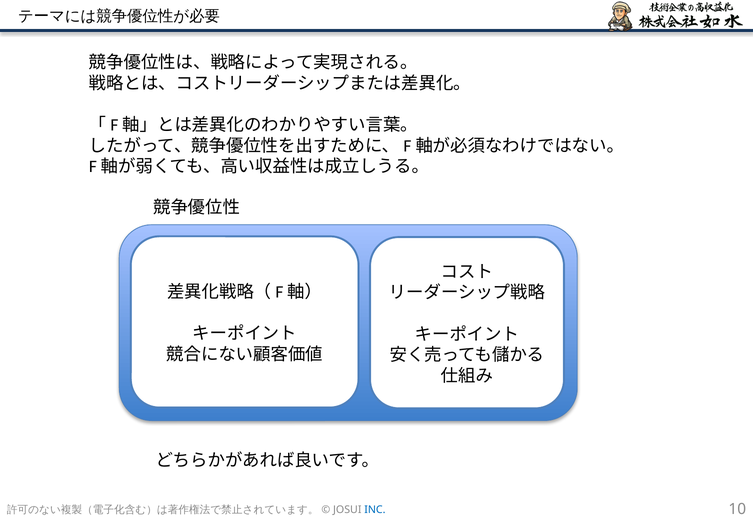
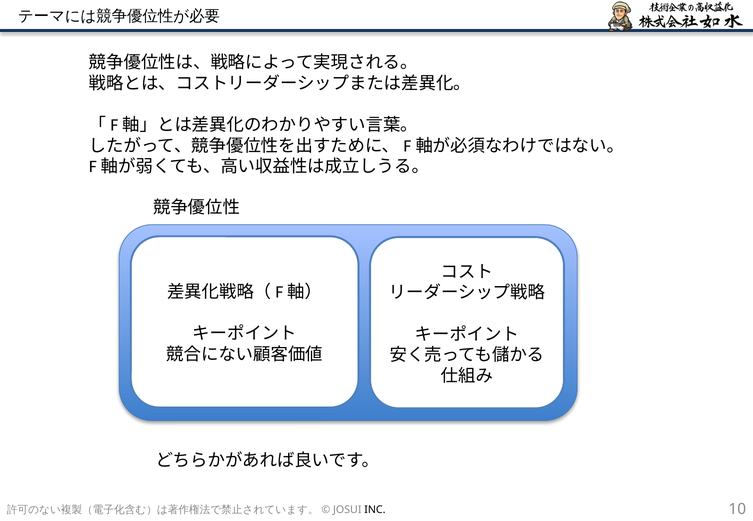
INC colour: blue -> black
